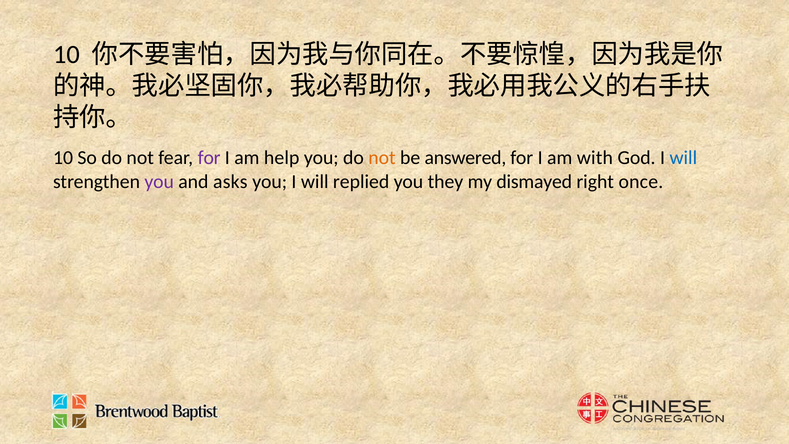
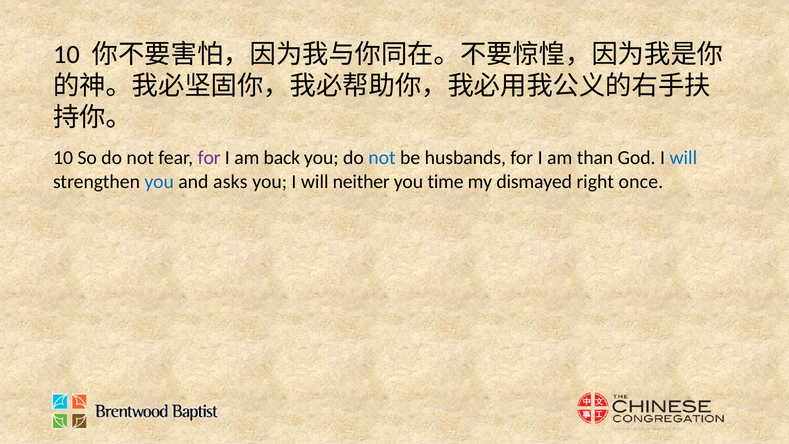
help: help -> back
not at (382, 158) colour: orange -> blue
answered: answered -> husbands
with: with -> than
you at (159, 182) colour: purple -> blue
replied: replied -> neither
they: they -> time
